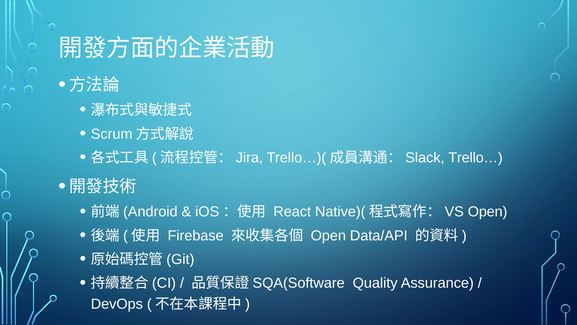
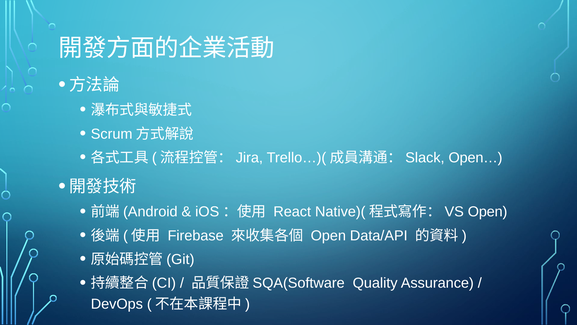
Trello…: Trello… -> Open…
